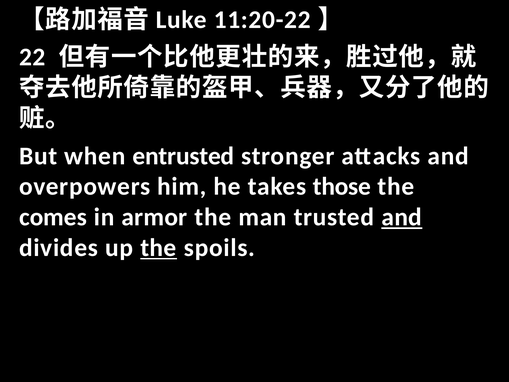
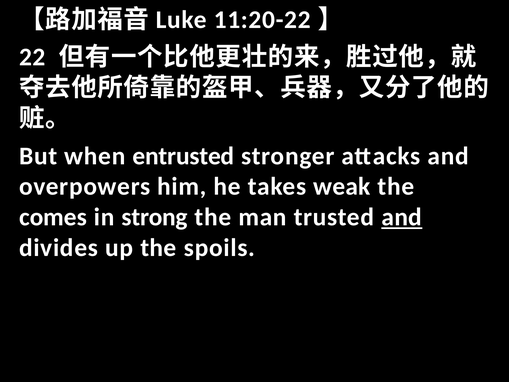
those: those -> weak
armor: armor -> strong
the at (158, 248) underline: present -> none
